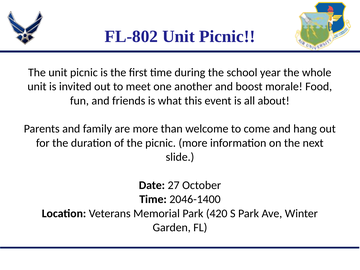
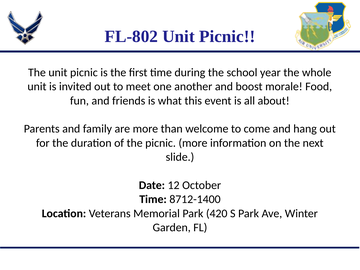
27: 27 -> 12
2046-1400: 2046-1400 -> 8712-1400
